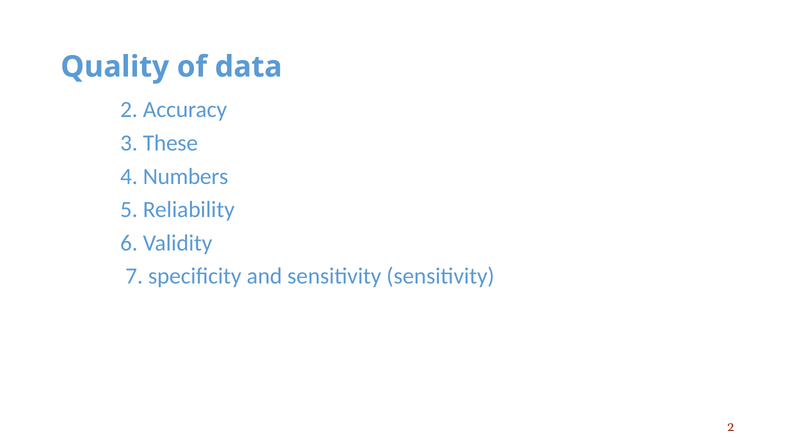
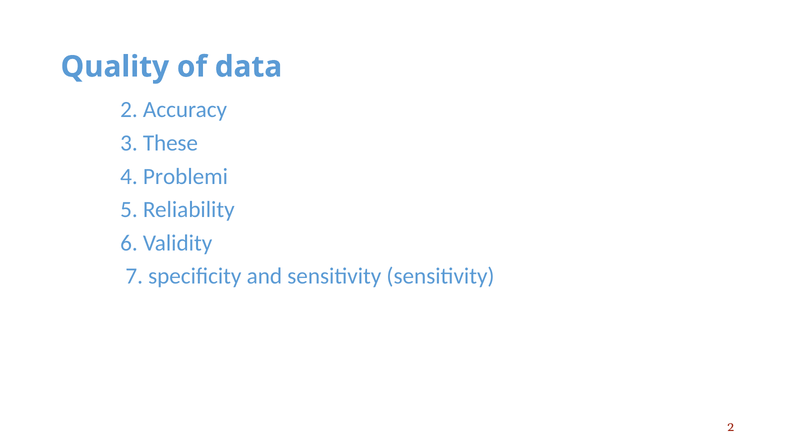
Numbers: Numbers -> Problemi
